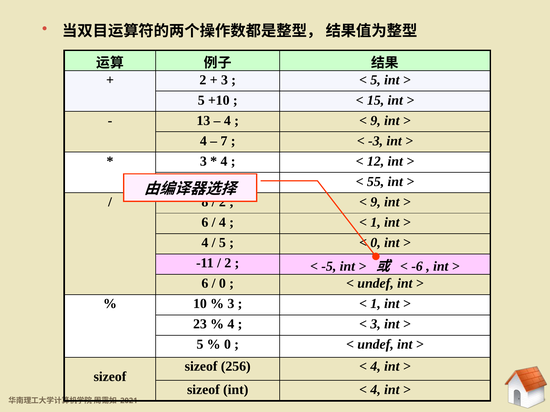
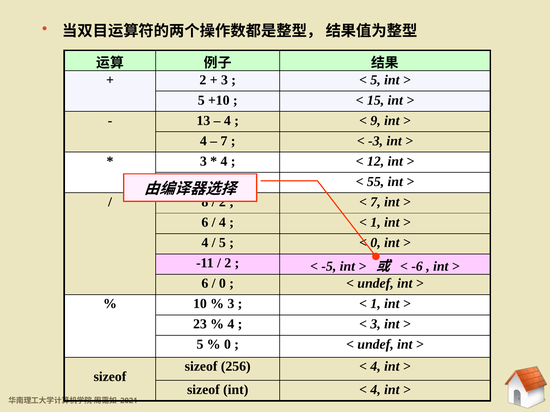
9 at (376, 202): 9 -> 7
